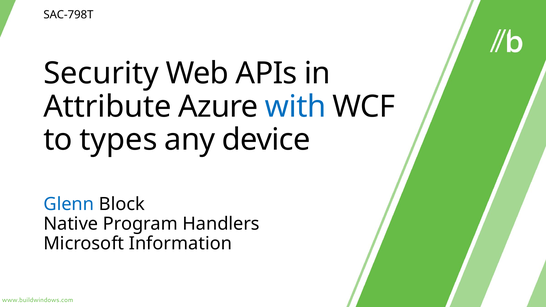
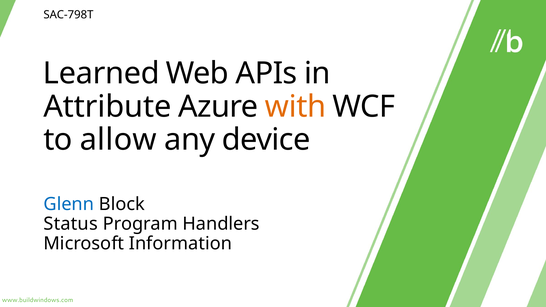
Security: Security -> Learned
with colour: blue -> orange
types: types -> allow
Native: Native -> Status
